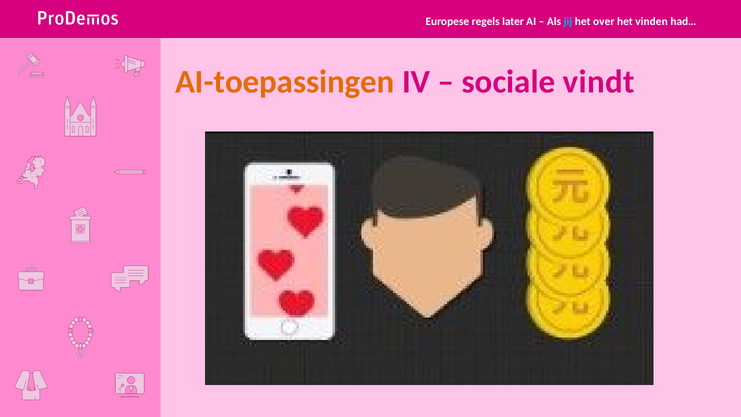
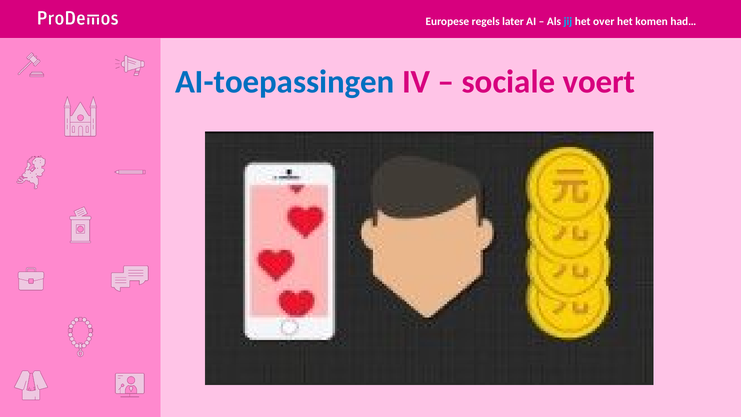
vinden: vinden -> komen
AI-toepassingen colour: orange -> blue
vindt: vindt -> voert
